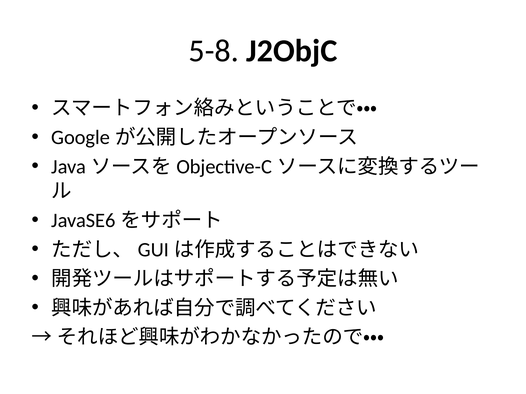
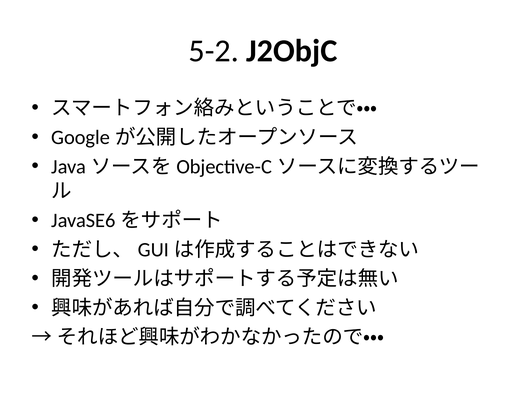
5-8: 5-8 -> 5-2
